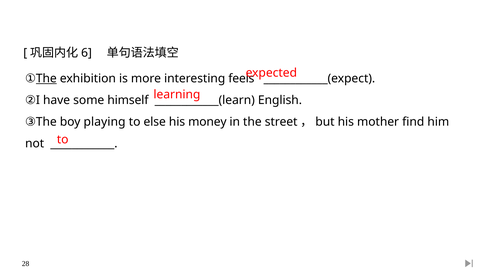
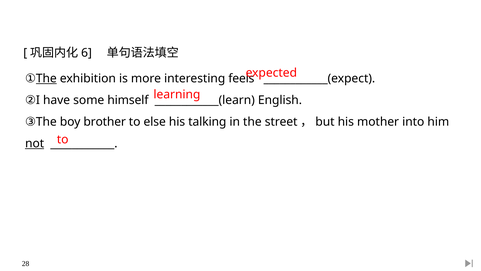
playing: playing -> brother
money: money -> talking
find: find -> into
not underline: none -> present
